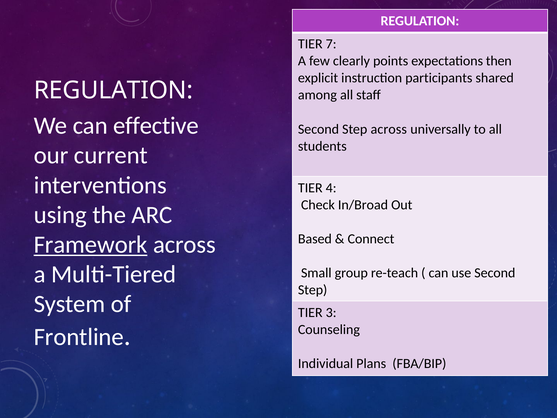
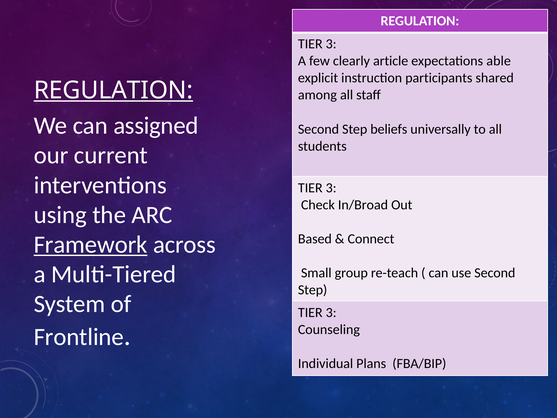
7 at (331, 44): 7 -> 3
points: points -> article
then: then -> able
REGULATION at (113, 90) underline: none -> present
effective: effective -> assigned
Step across: across -> beliefs
4 at (331, 188): 4 -> 3
